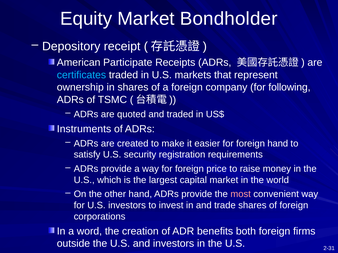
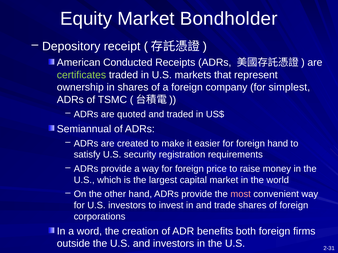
Participate: Participate -> Conducted
certificates colour: light blue -> light green
following: following -> simplest
Instruments: Instruments -> Semiannual
